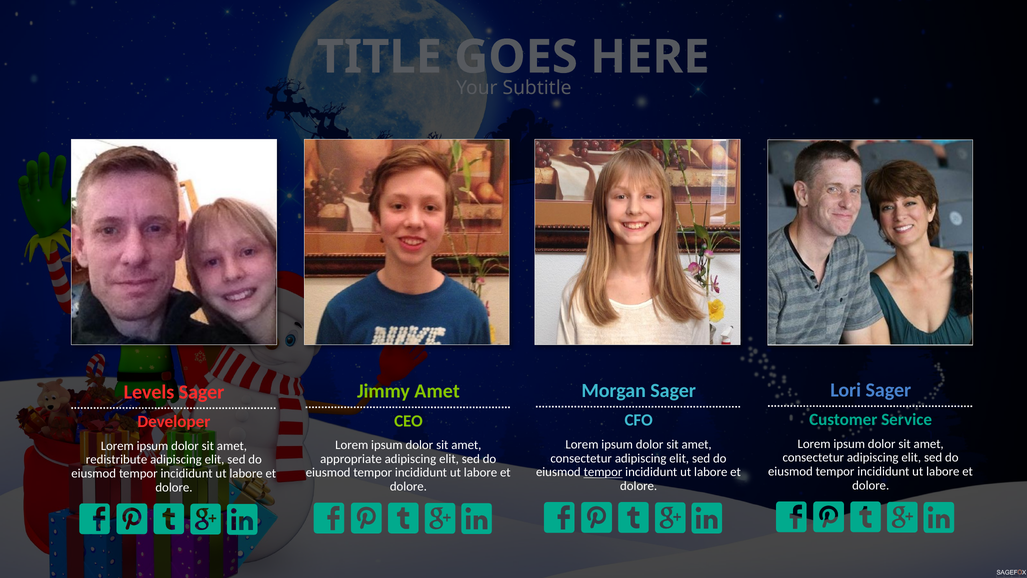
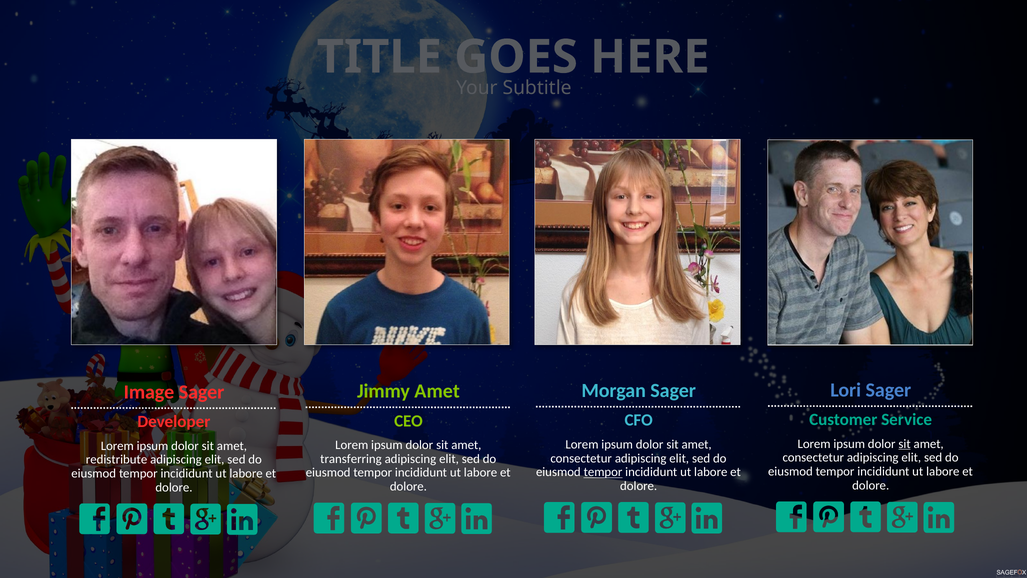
Levels: Levels -> Image
sit at (905, 444) underline: none -> present
appropriate: appropriate -> transferring
